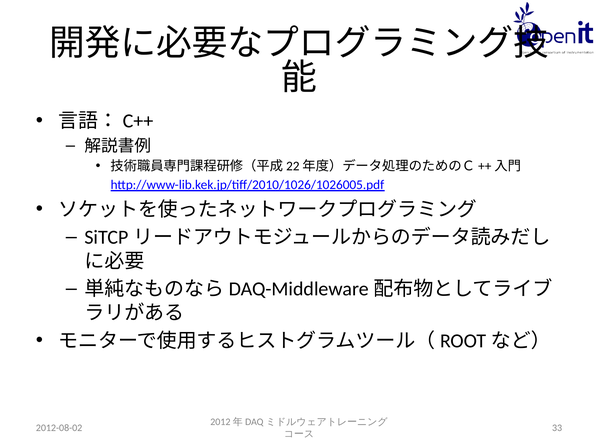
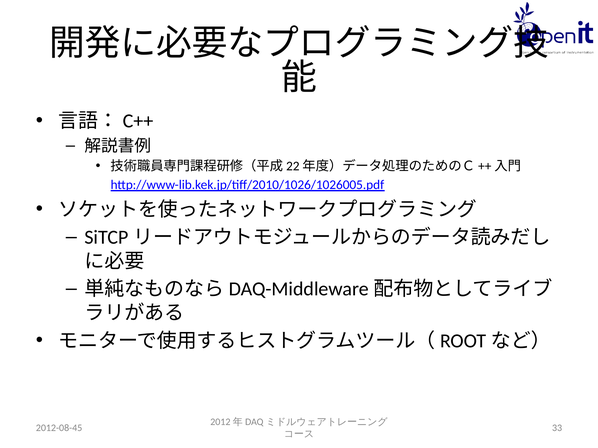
2012-08-02: 2012-08-02 -> 2012-08-45
